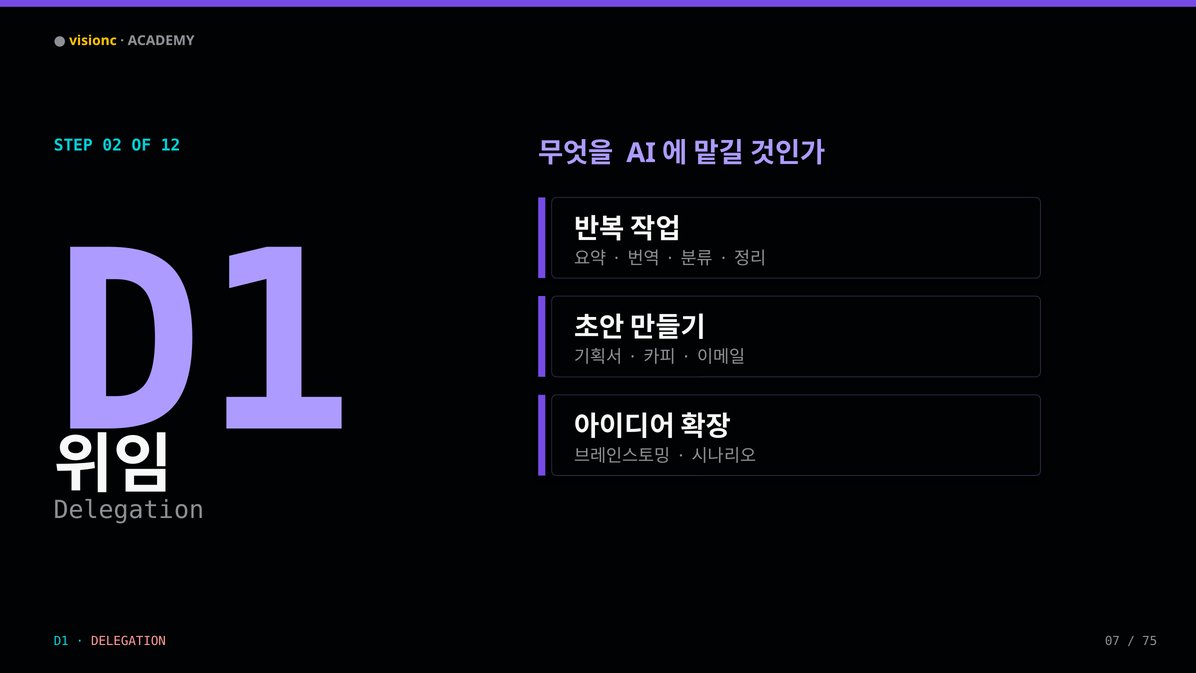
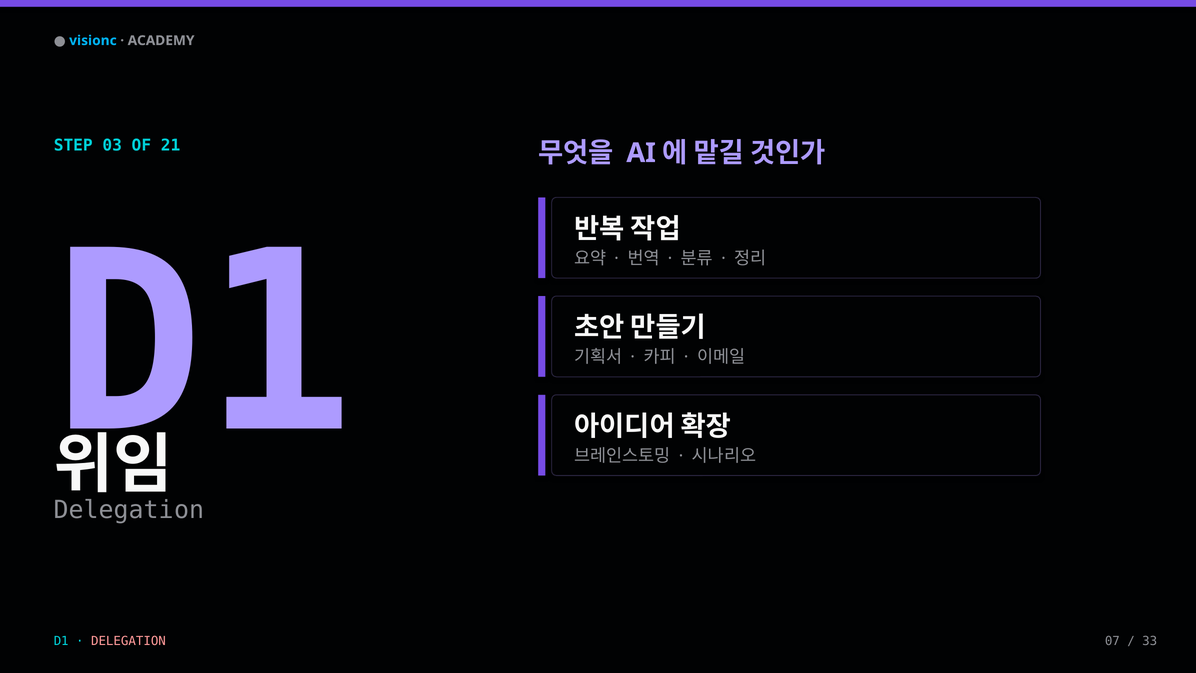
visionc colour: yellow -> light blue
02: 02 -> 03
12: 12 -> 21
75: 75 -> 33
